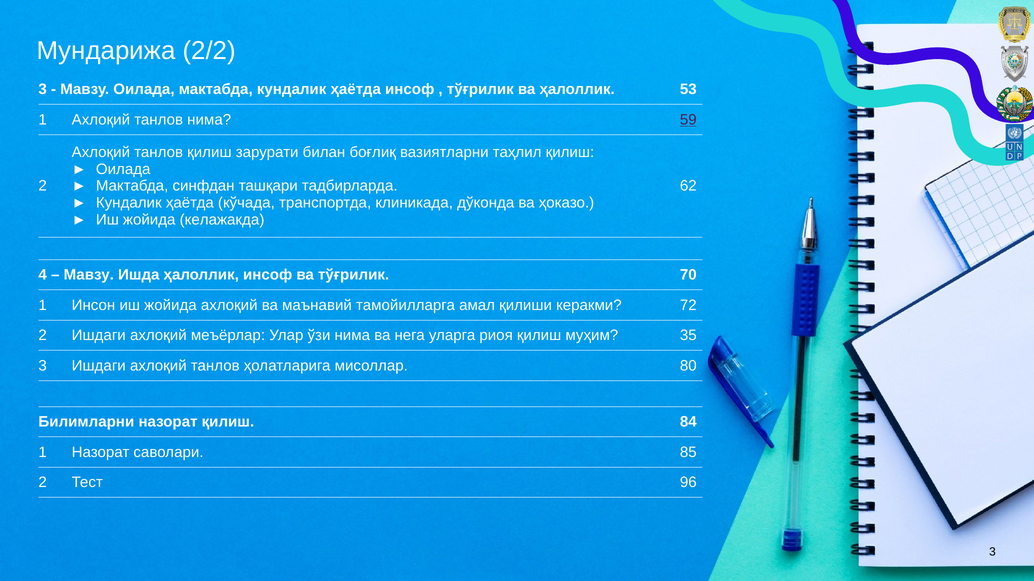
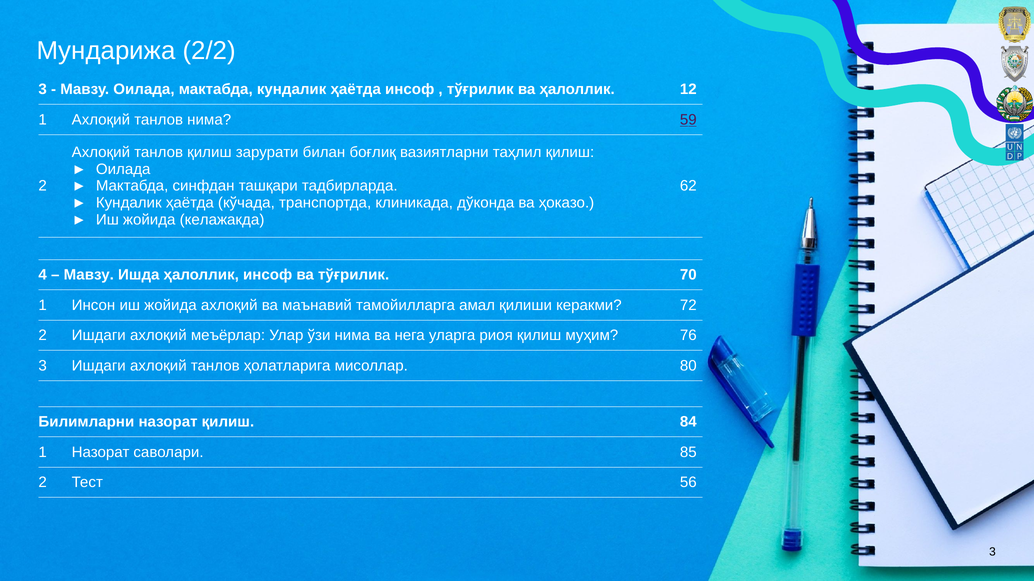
53: 53 -> 12
35: 35 -> 76
96: 96 -> 56
